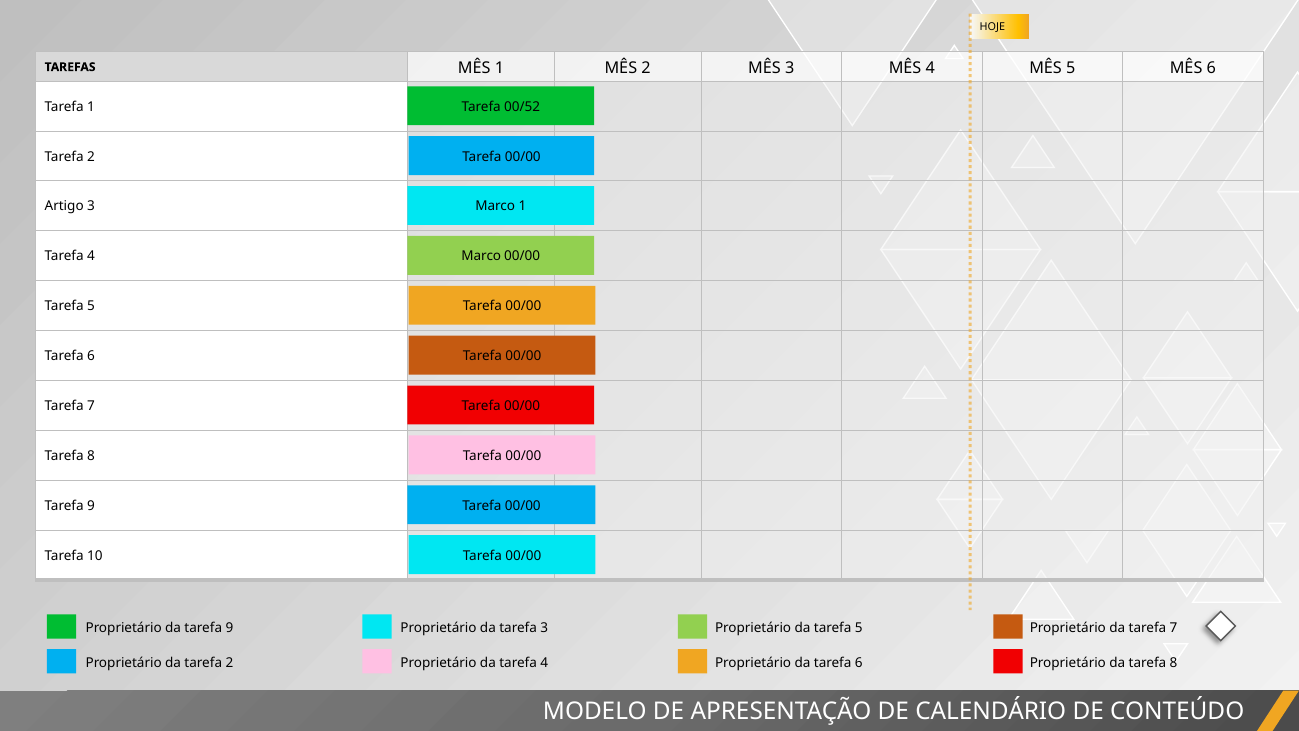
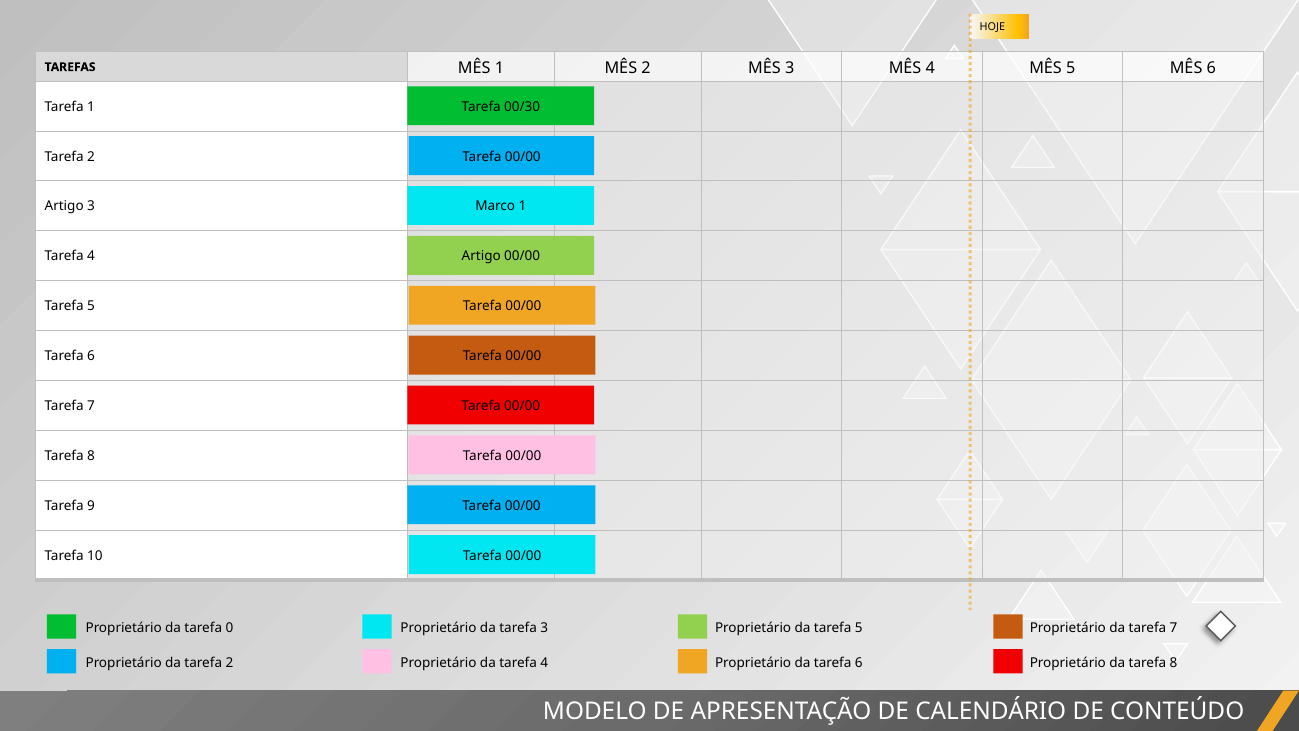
00/52: 00/52 -> 00/30
Marco at (481, 256): Marco -> Artigo
da tarefa 9: 9 -> 0
